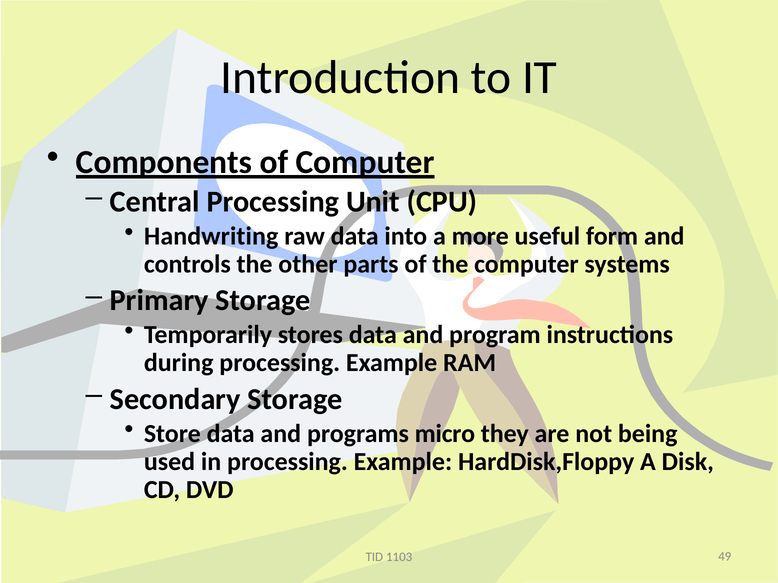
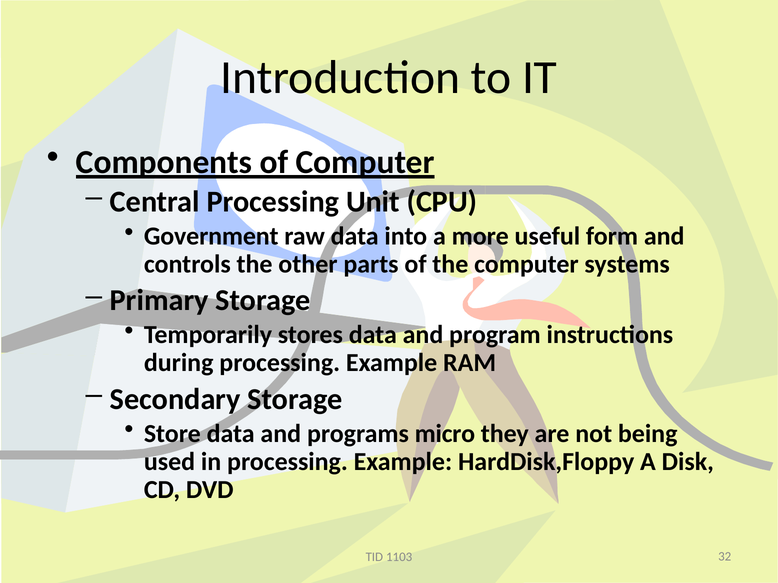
Handwriting: Handwriting -> Government
49: 49 -> 32
